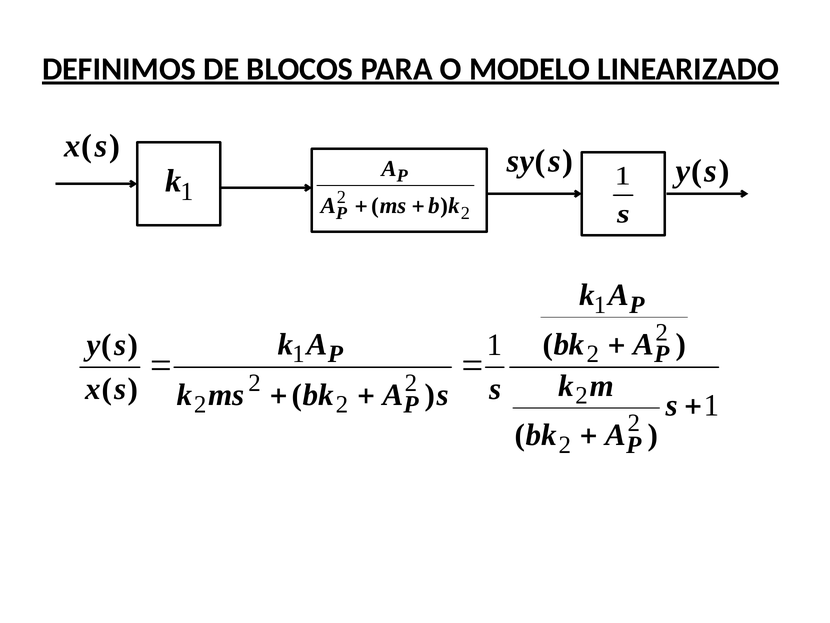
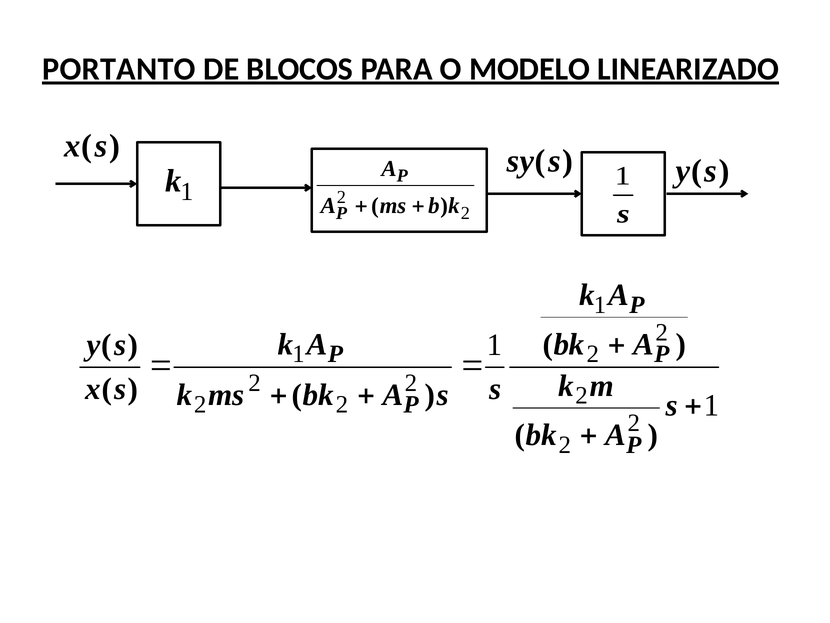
DEFINIMOS: DEFINIMOS -> PORTANTO
